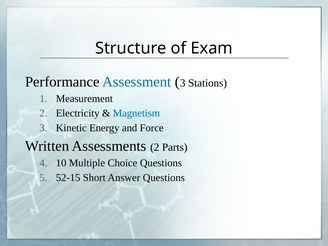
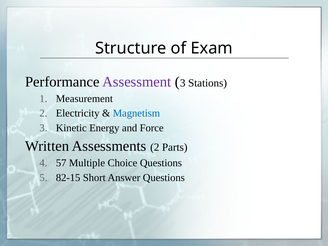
Assessment colour: blue -> purple
10: 10 -> 57
52-15: 52-15 -> 82-15
